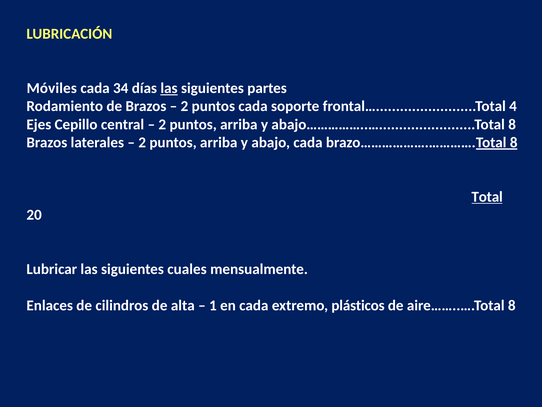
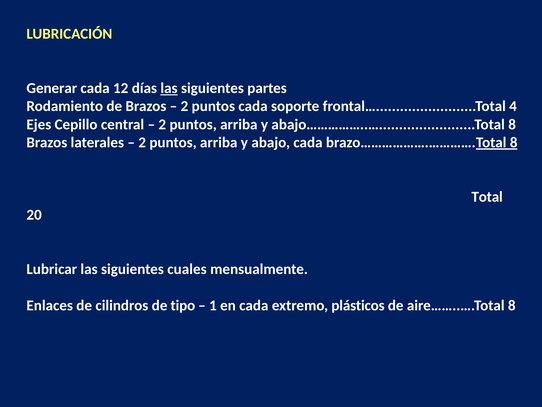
Móviles: Móviles -> Generar
34: 34 -> 12
Total underline: present -> none
alta: alta -> tipo
